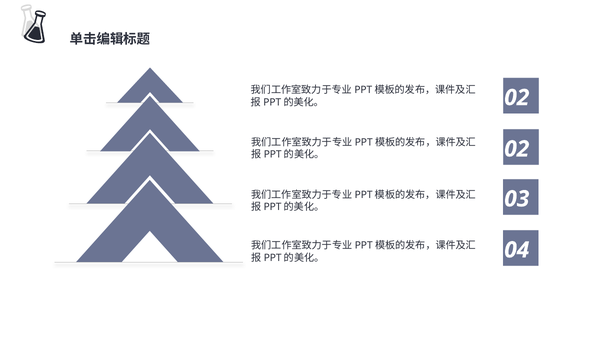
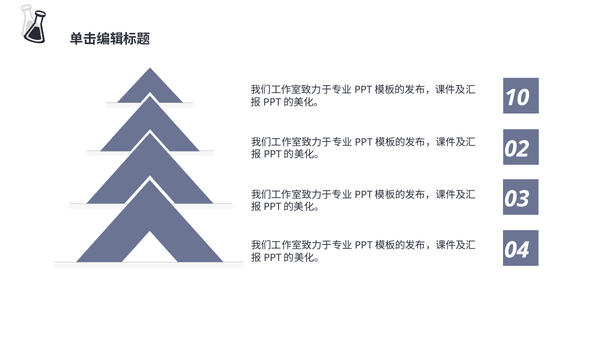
02 at (517, 98): 02 -> 10
